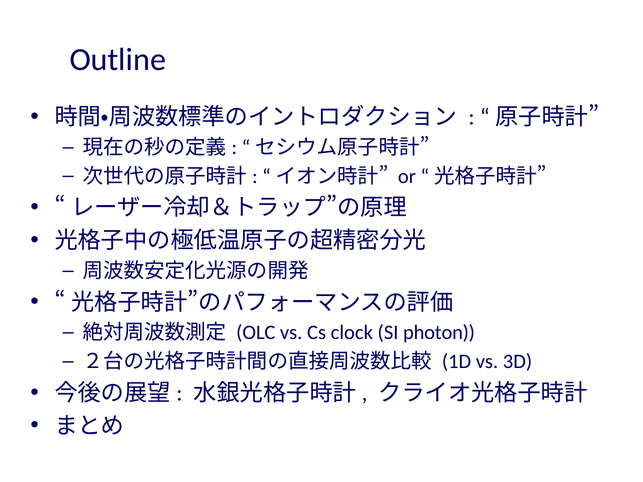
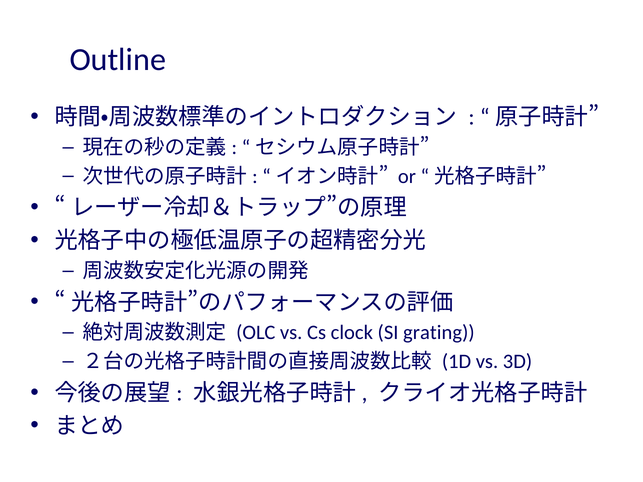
photon: photon -> grating
